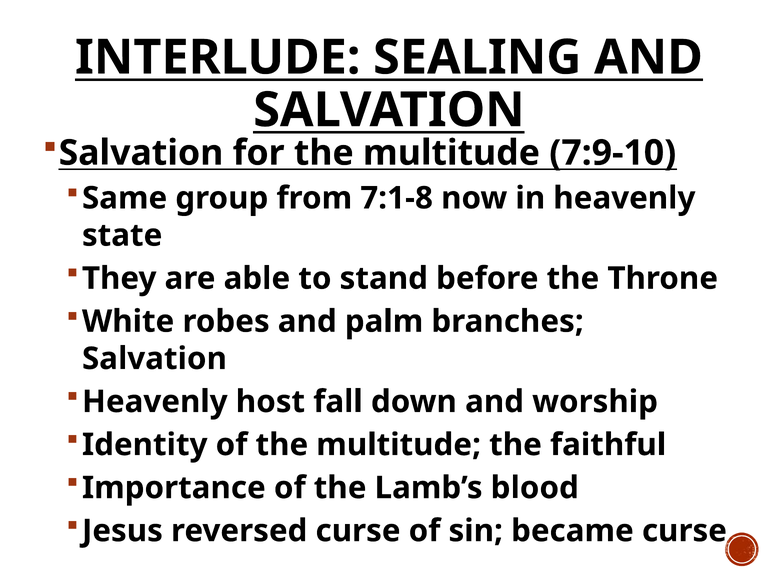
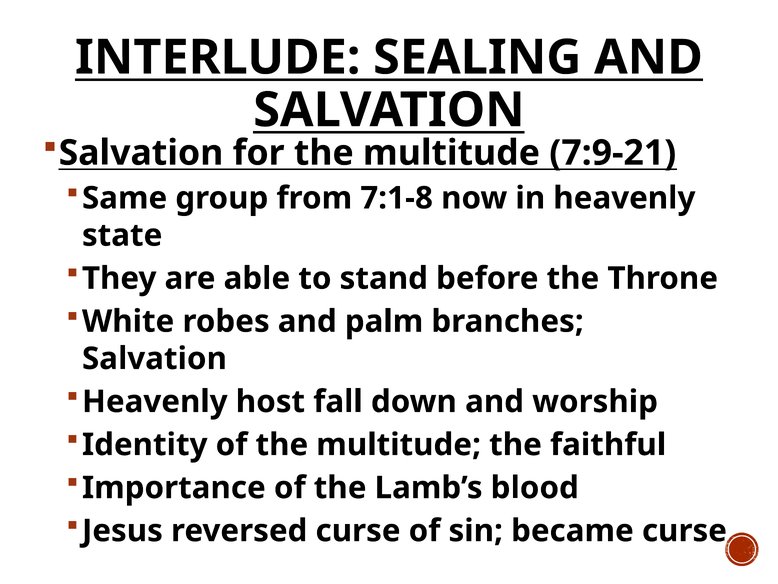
7:9-10: 7:9-10 -> 7:9-21
